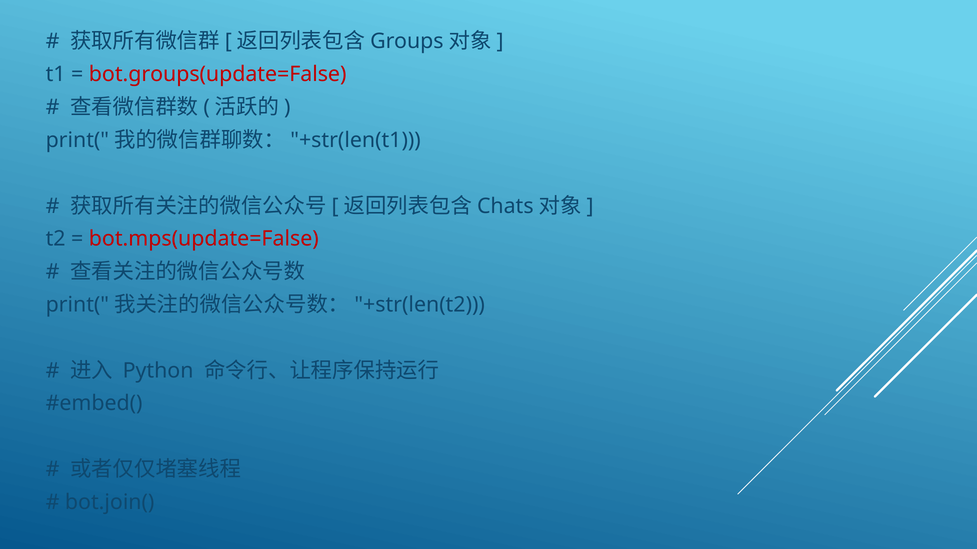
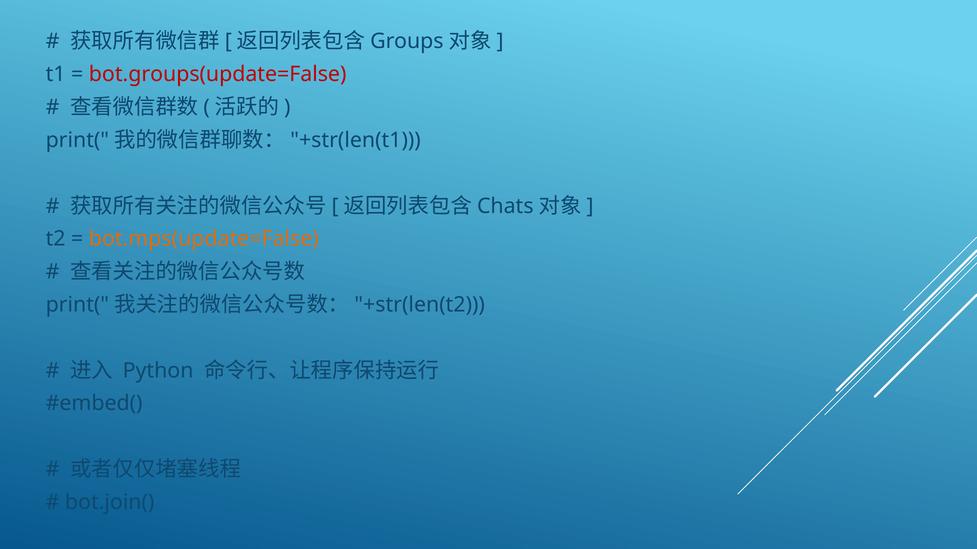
bot.mps(update=False colour: red -> orange
